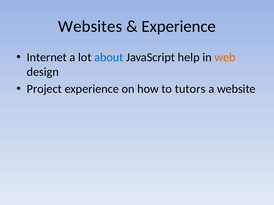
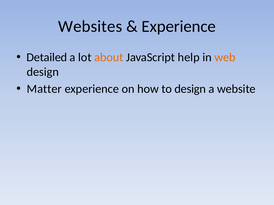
Internet: Internet -> Detailed
about colour: blue -> orange
Project: Project -> Matter
to tutors: tutors -> design
